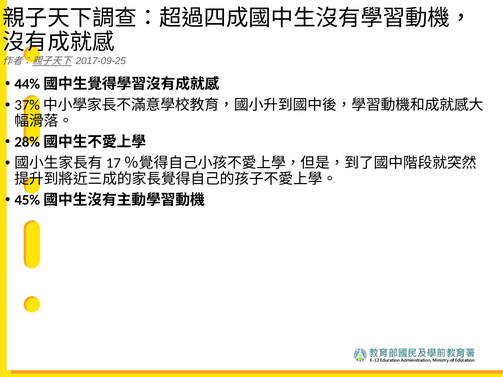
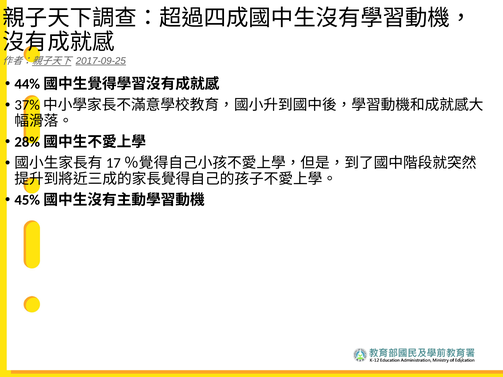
2017-09-25 underline: none -> present
